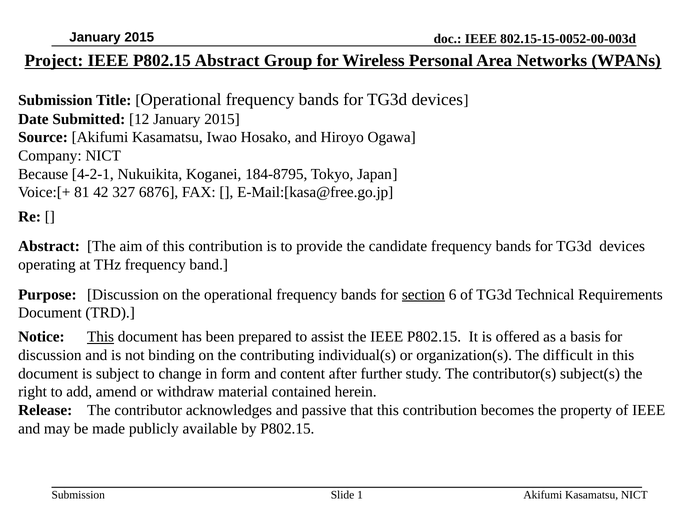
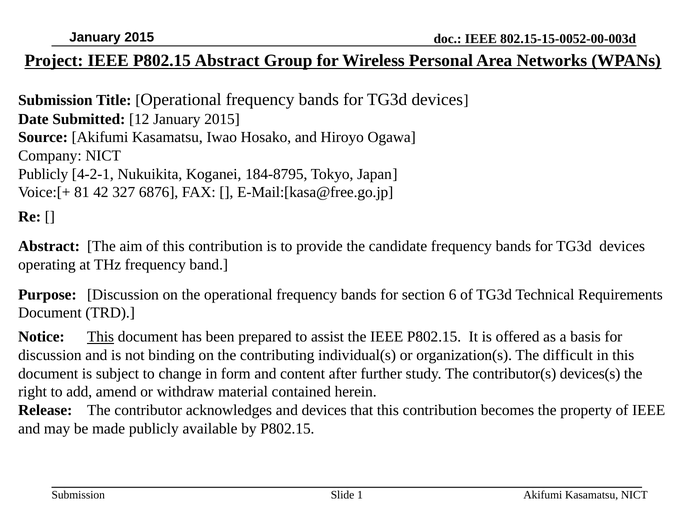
Because at (43, 174): Because -> Publicly
section underline: present -> none
subject(s: subject(s -> devices(s
and passive: passive -> devices
